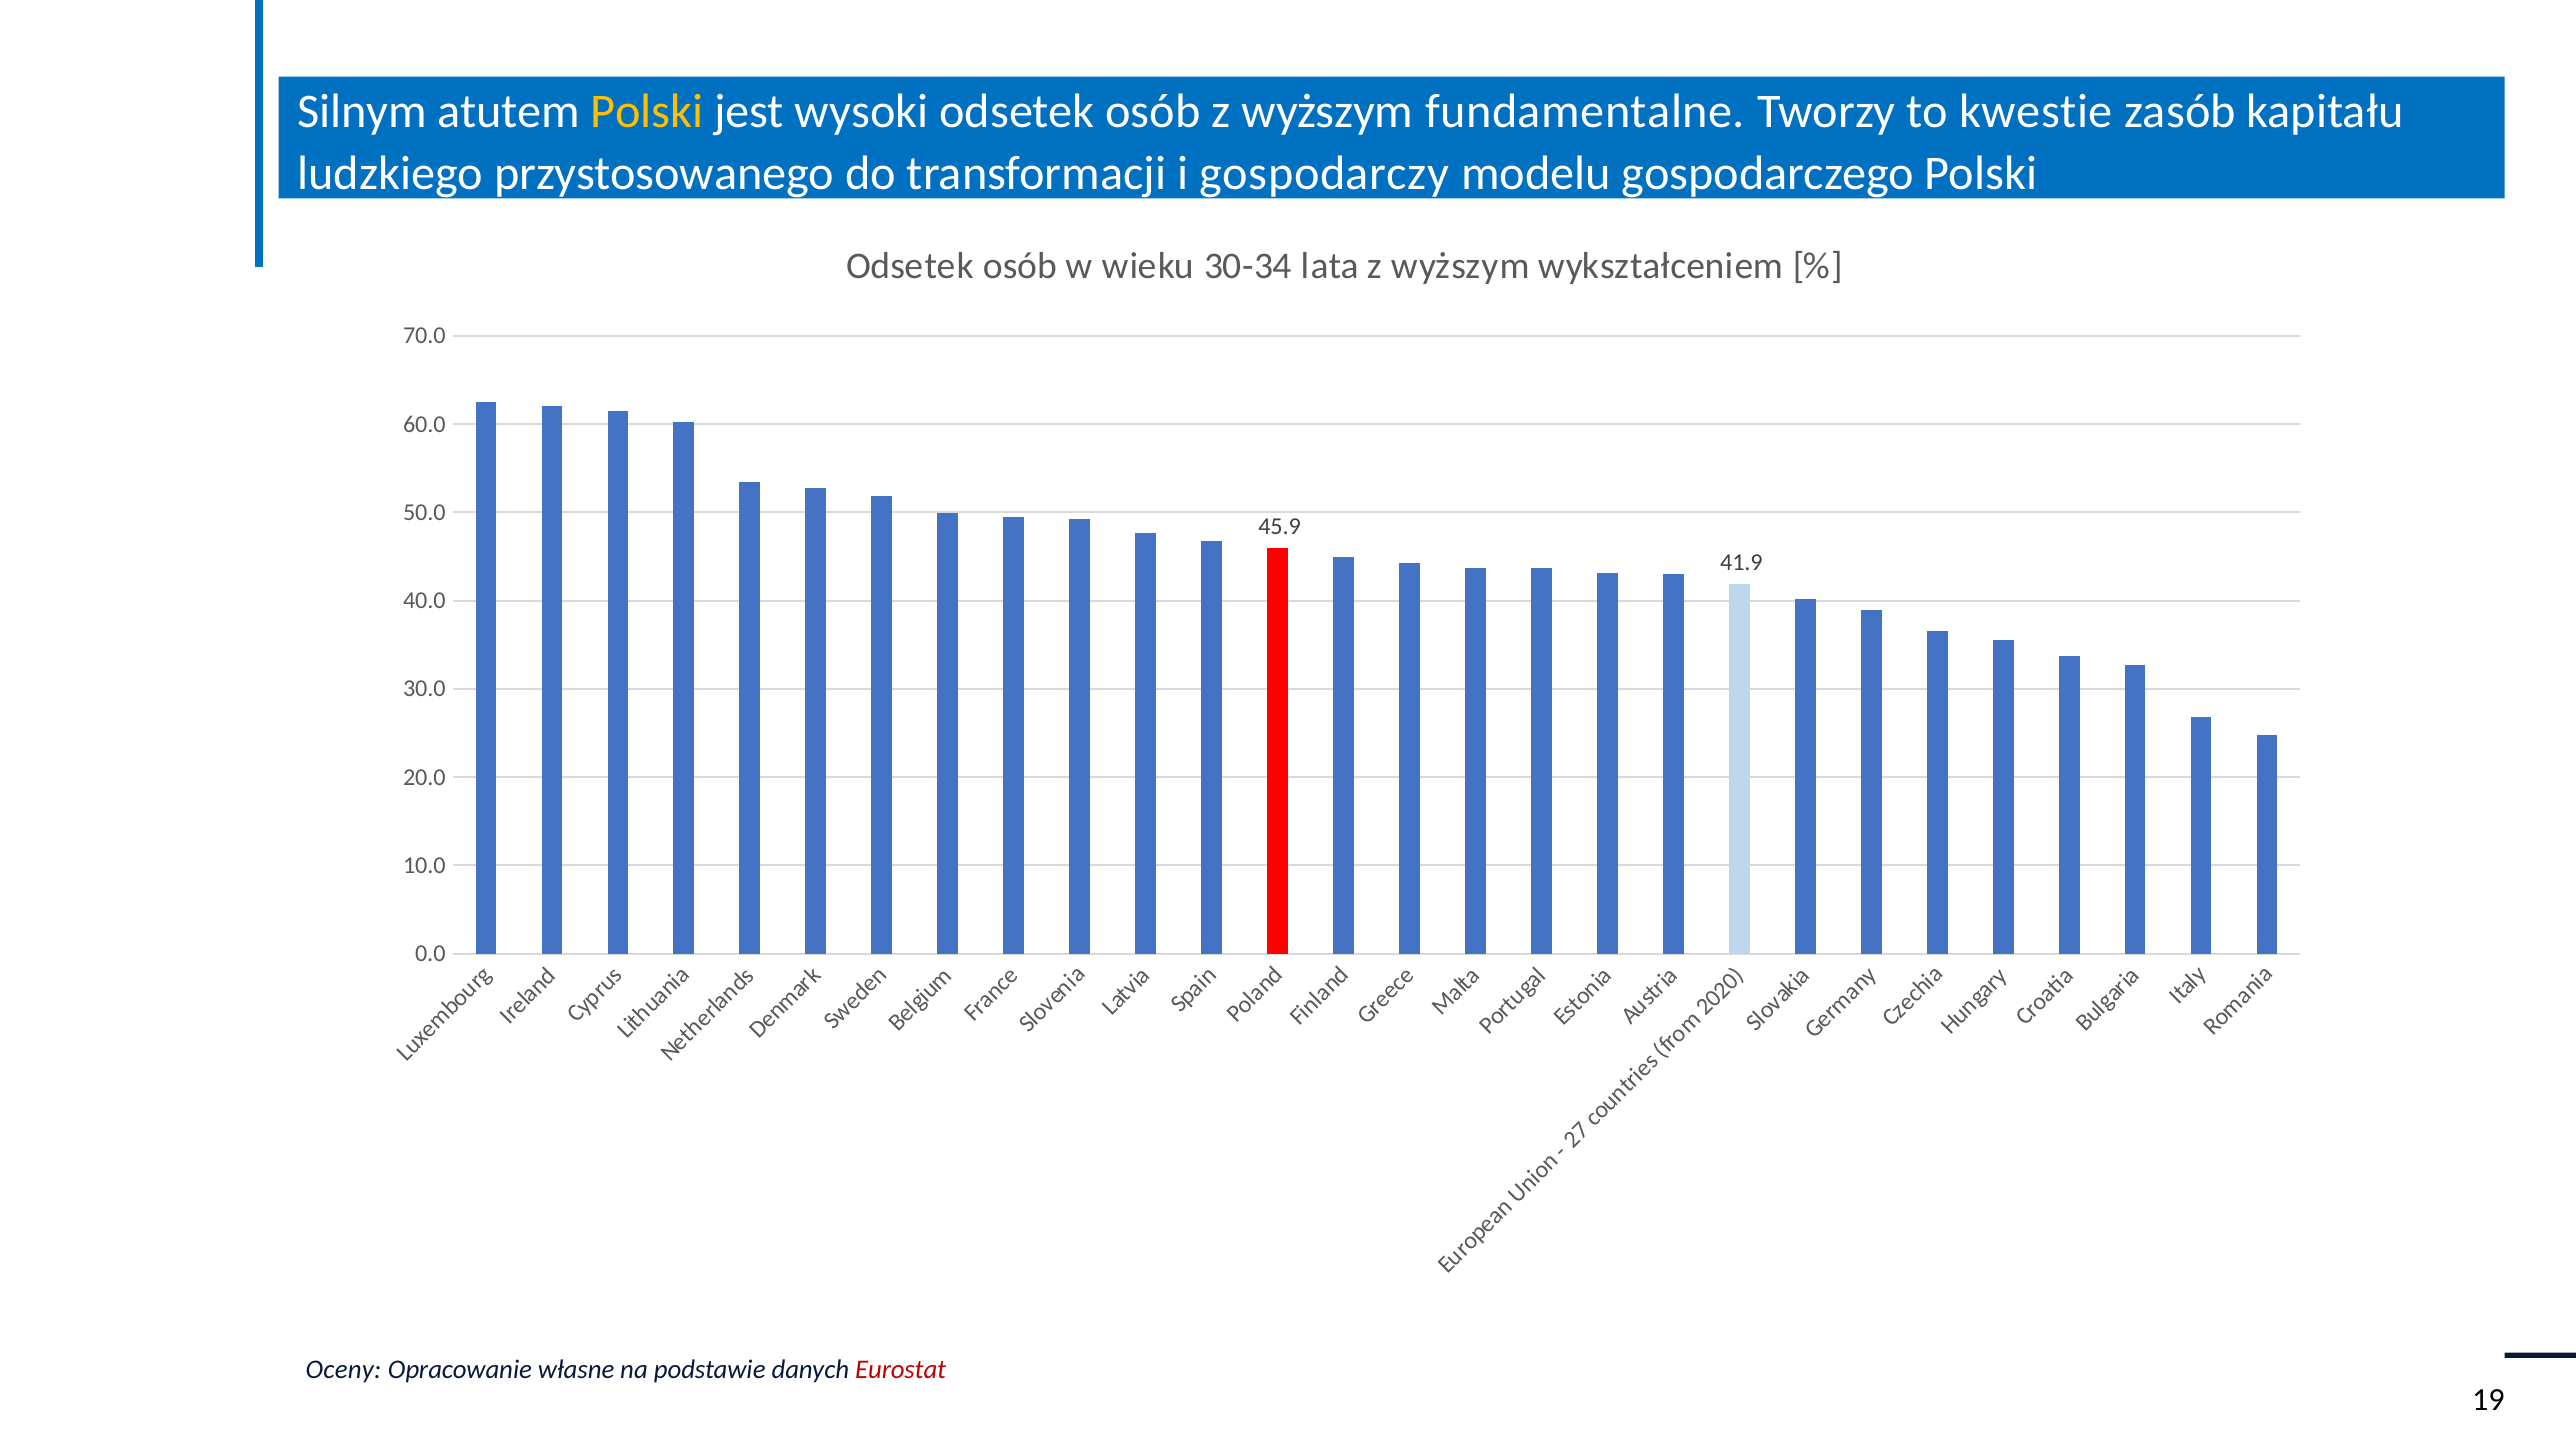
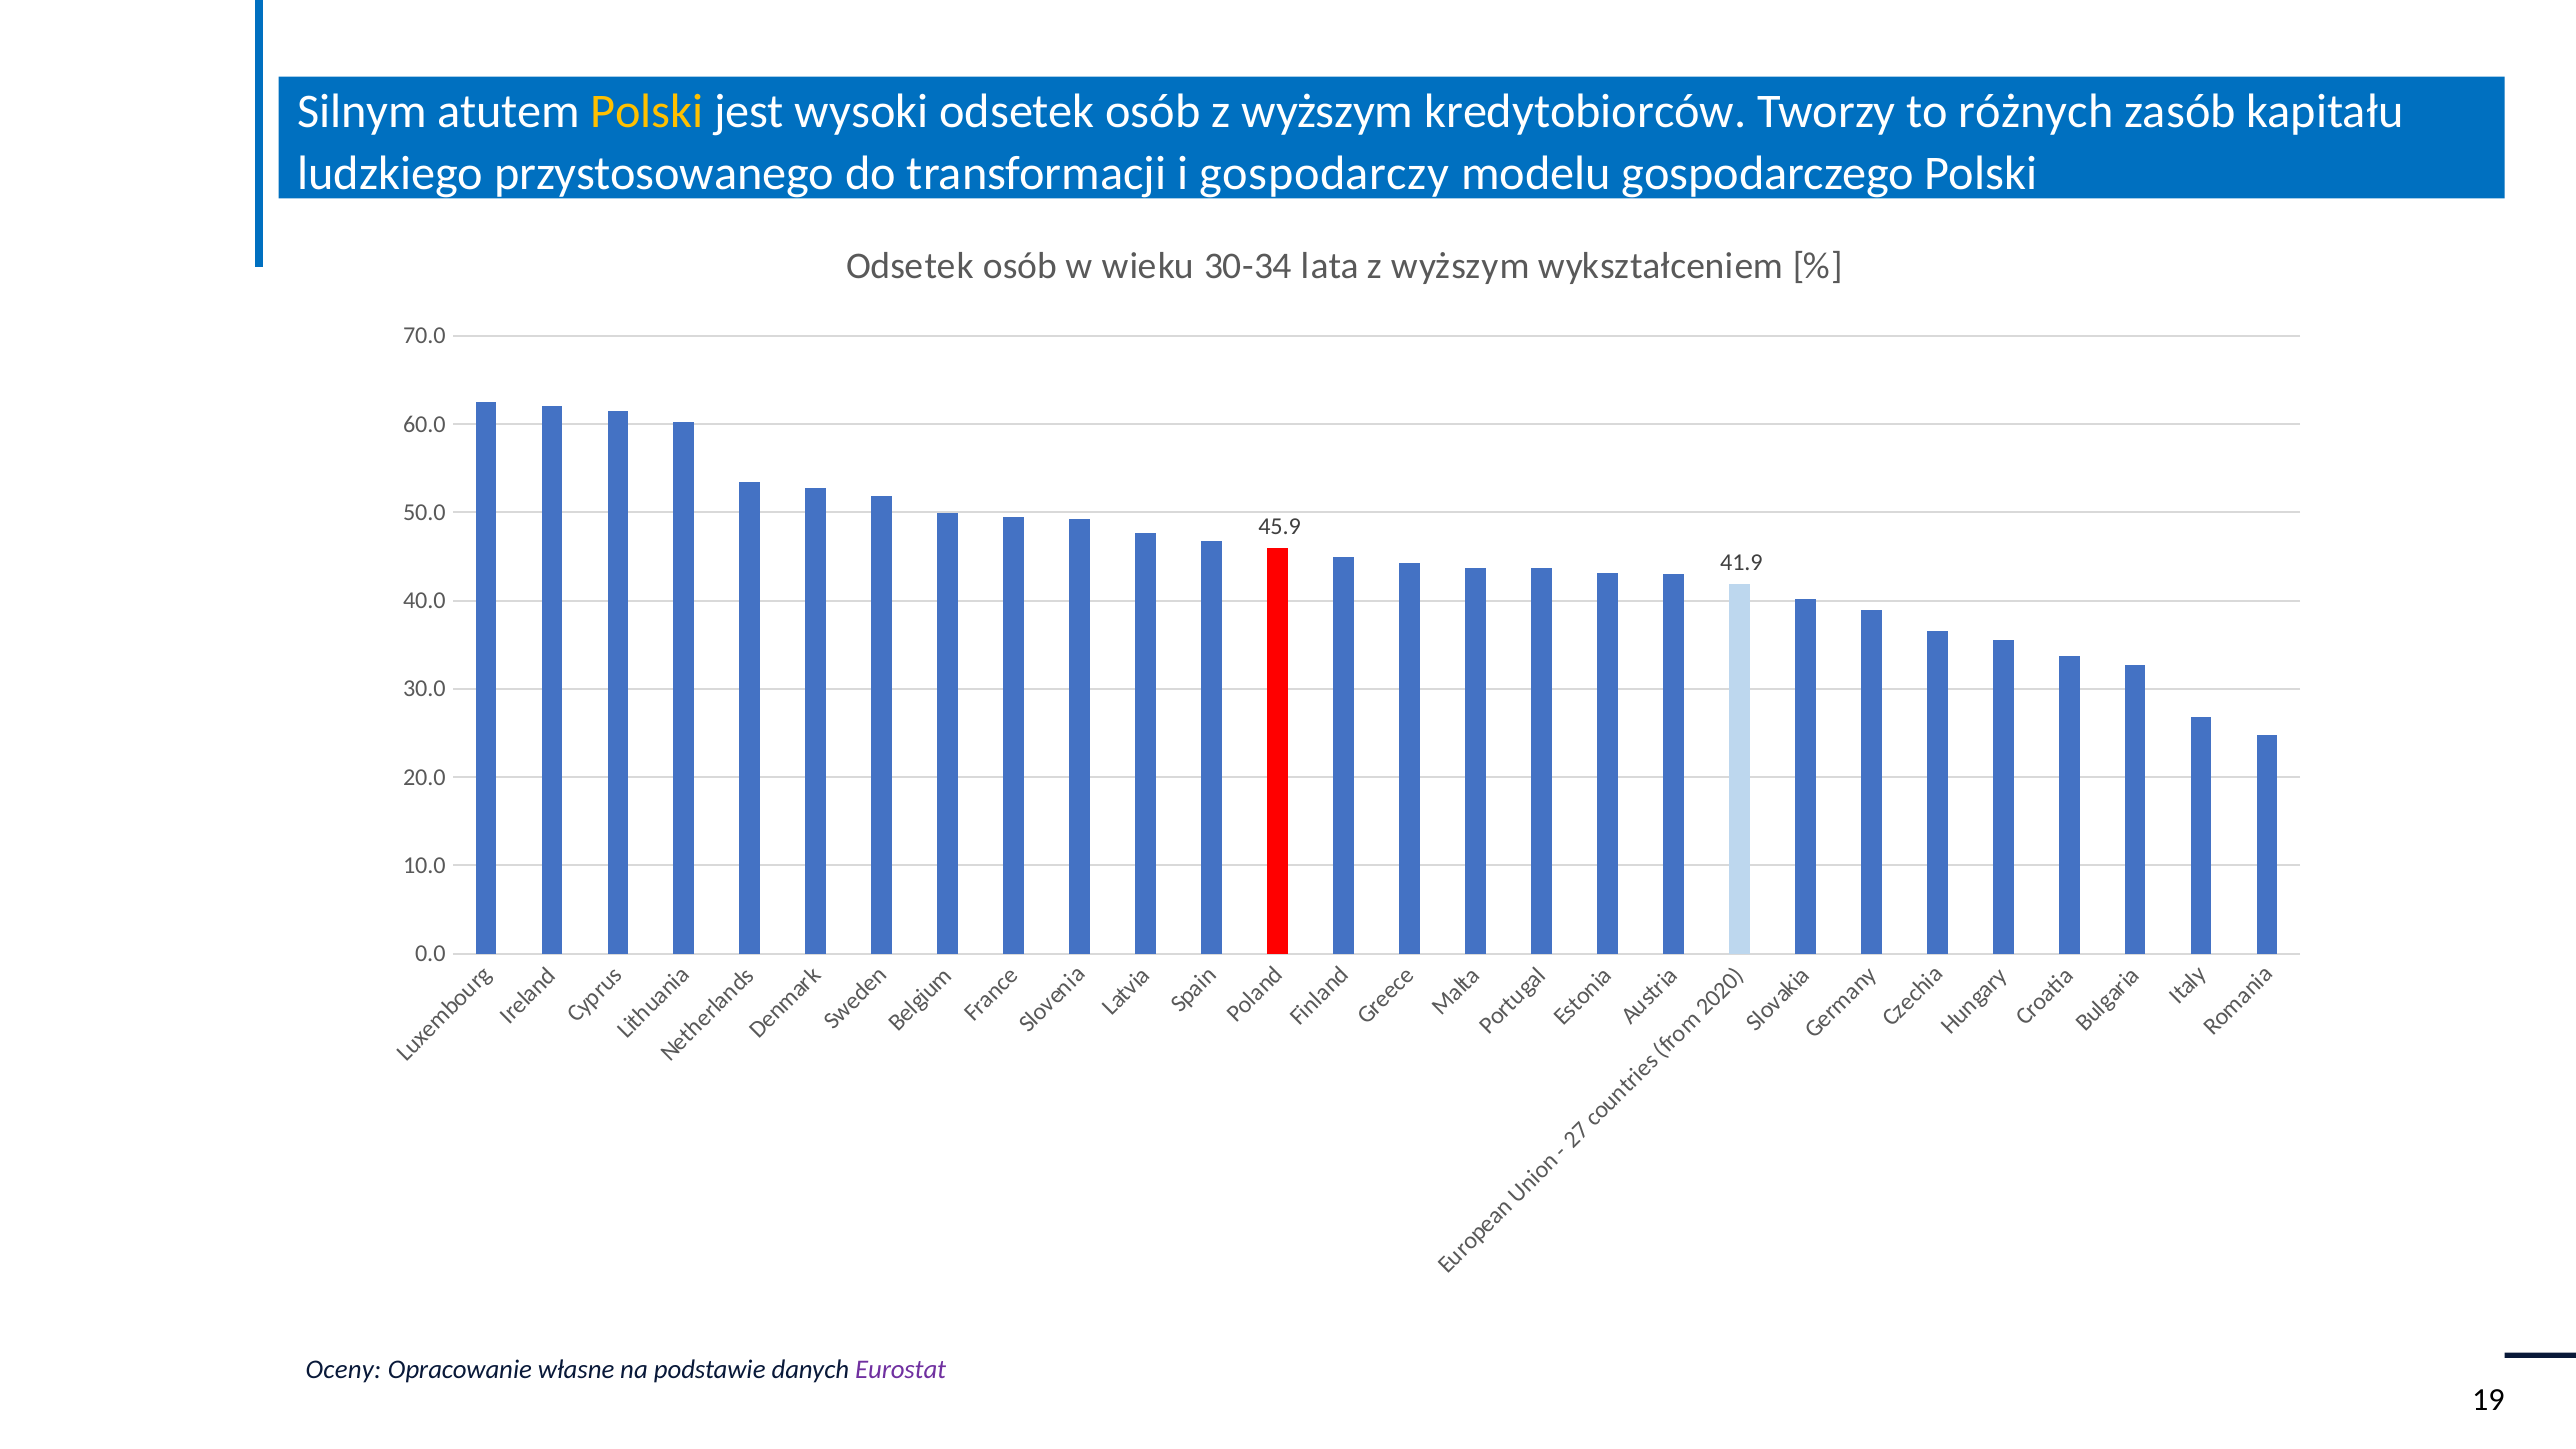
fundamentalne: fundamentalne -> kredytobiorców
kwestie: kwestie -> różnych
Eurostat colour: red -> purple
